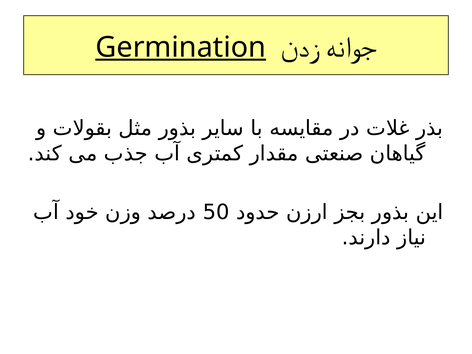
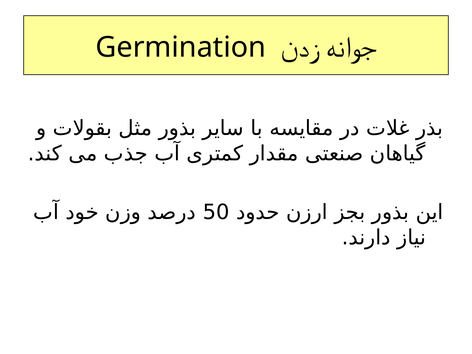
Germination underline: present -> none
